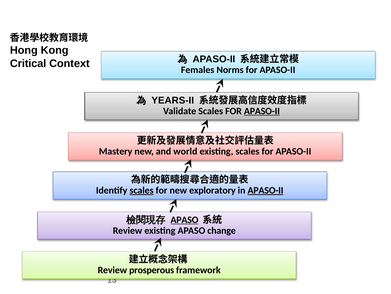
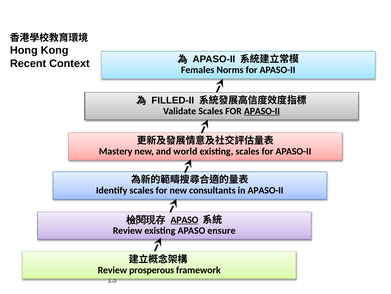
Critical: Critical -> Recent
YEARS-II: YEARS-II -> FILLED-II
scales at (142, 190) underline: present -> none
exploratory: exploratory -> consultants
APASO-II at (266, 190) underline: present -> none
change: change -> ensure
